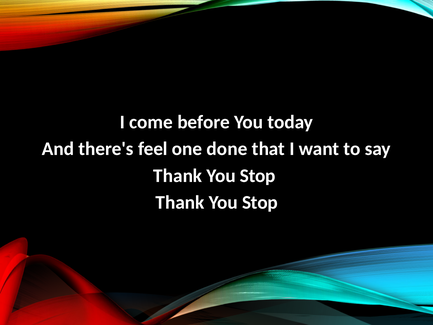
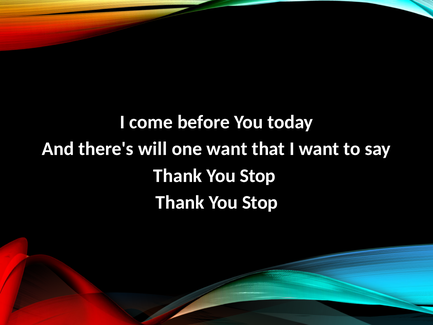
feel: feel -> will
one done: done -> want
